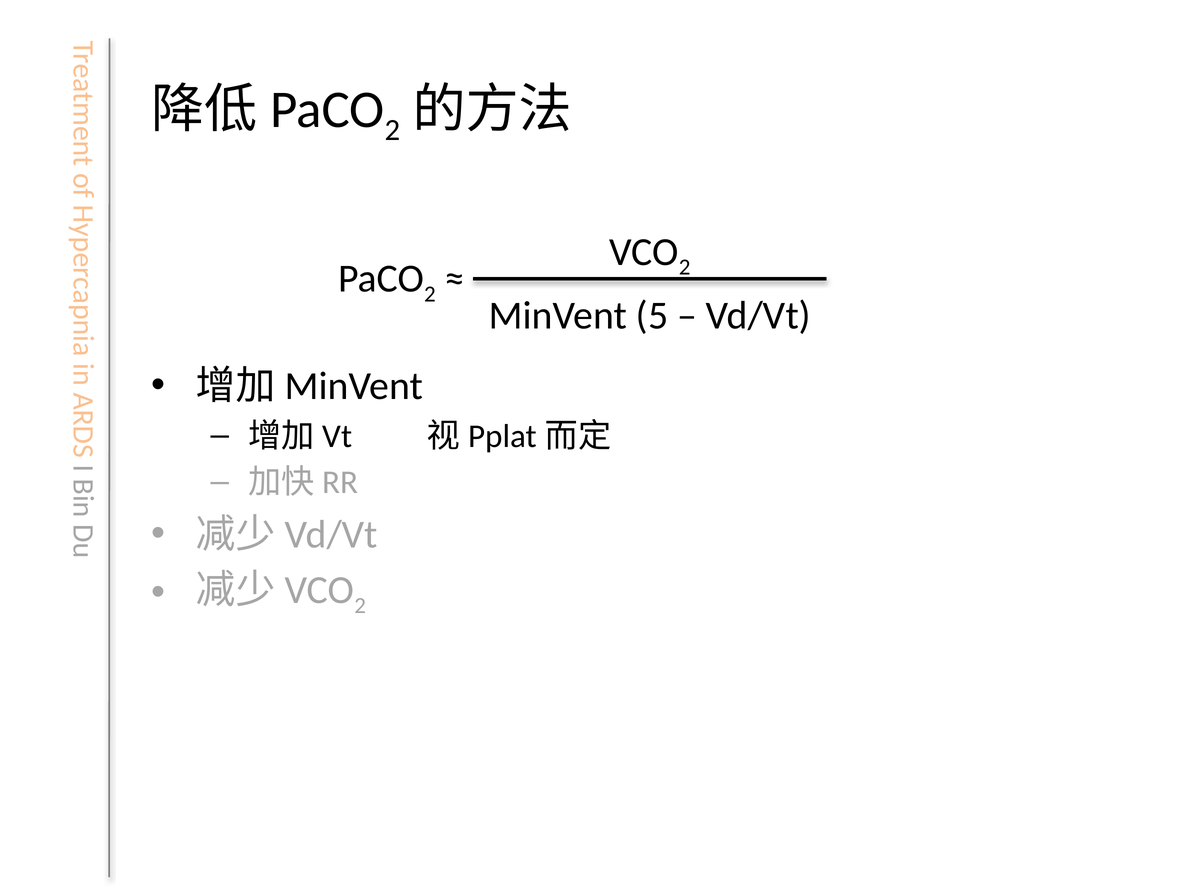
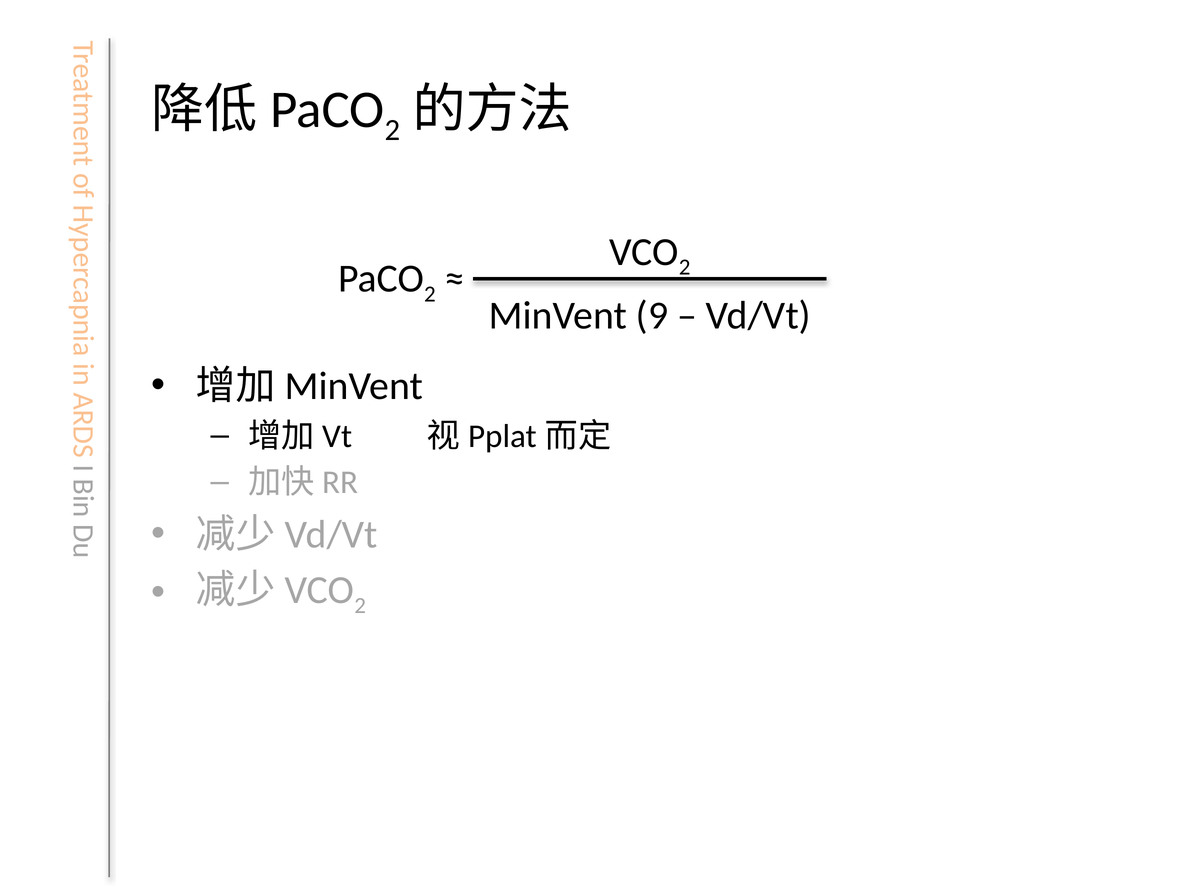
5: 5 -> 9
